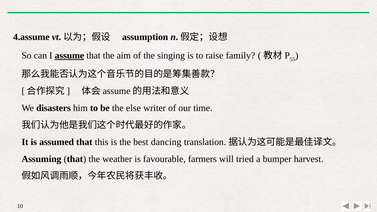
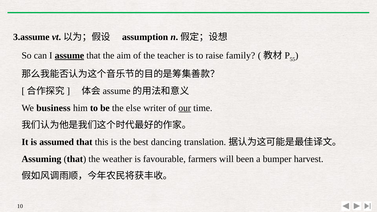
4.assume: 4.assume -> 3.assume
singing: singing -> teacher
disasters: disasters -> business
our underline: none -> present
tried: tried -> been
